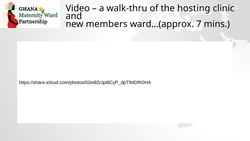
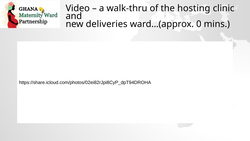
members: members -> deliveries
7: 7 -> 0
